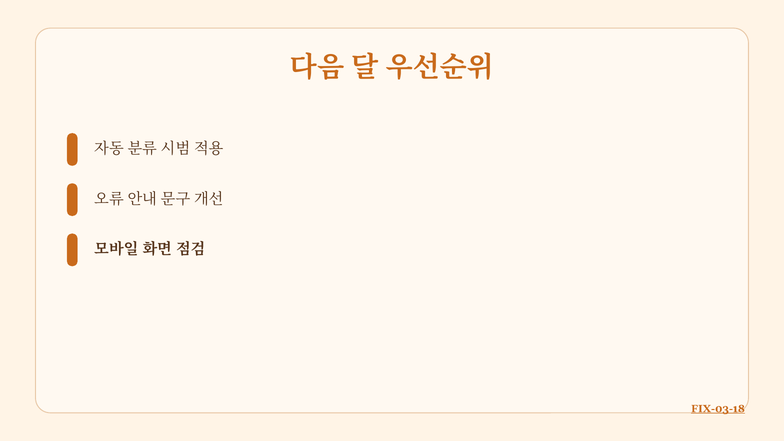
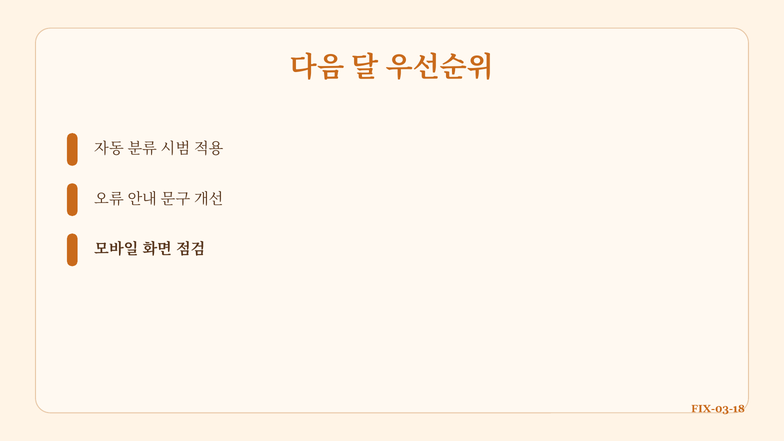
FIX-03-18 underline: present -> none
